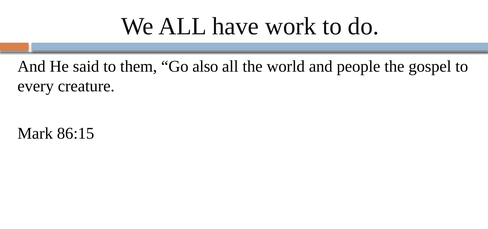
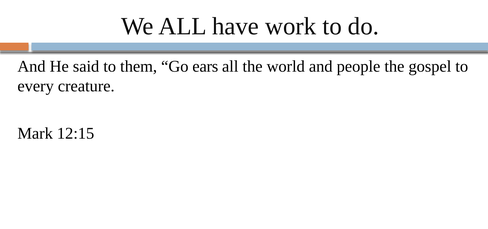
also: also -> ears
86:15: 86:15 -> 12:15
